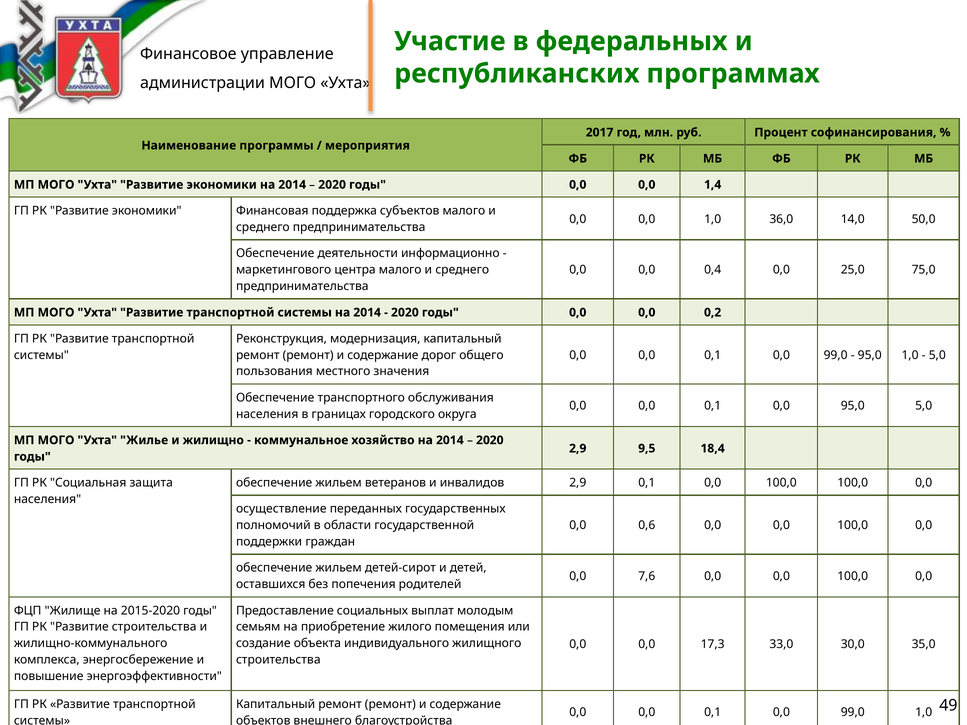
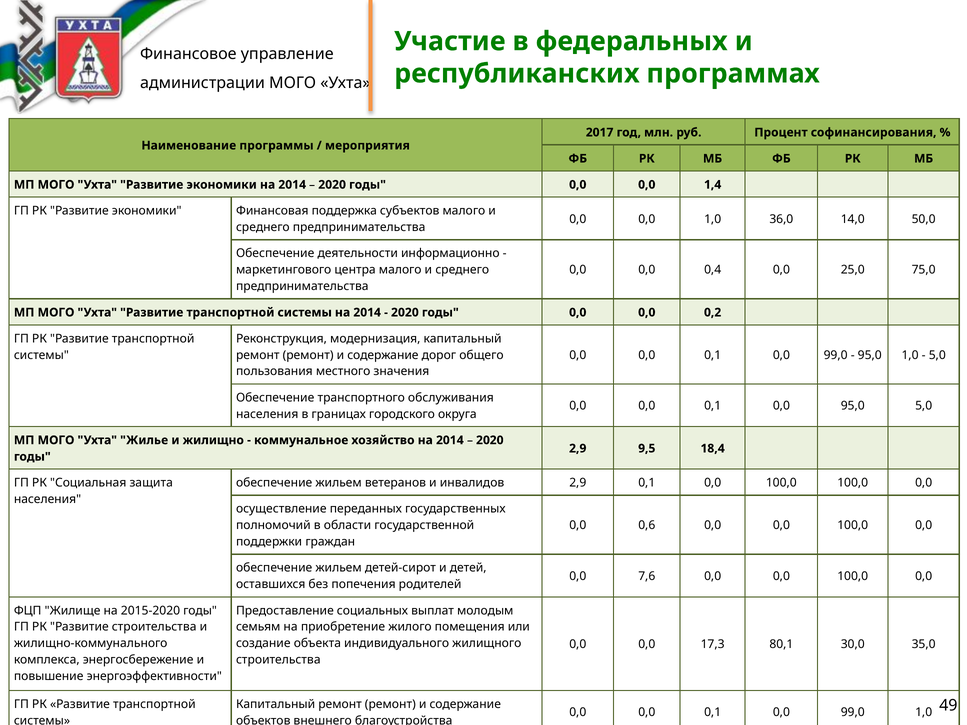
33,0: 33,0 -> 80,1
